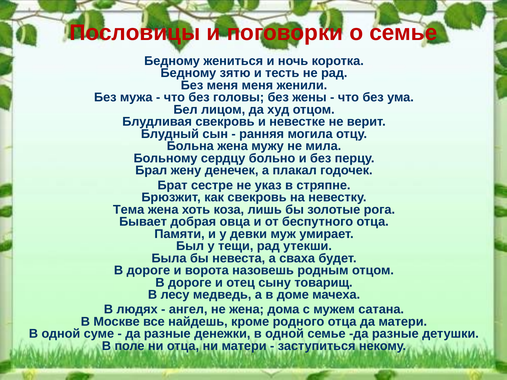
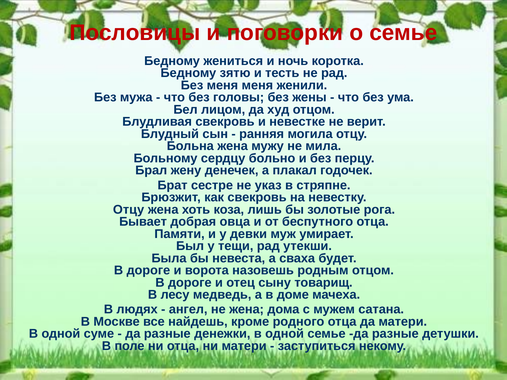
Тема at (129, 210): Тема -> Отцу
